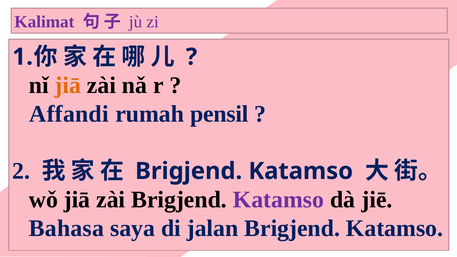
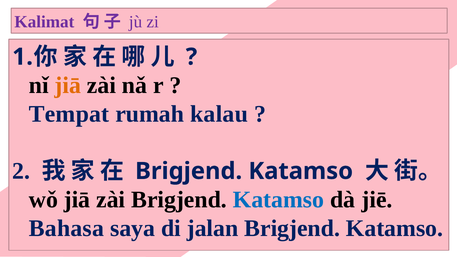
Affandi: Affandi -> Tempat
pensil: pensil -> kalau
Katamso at (278, 200) colour: purple -> blue
